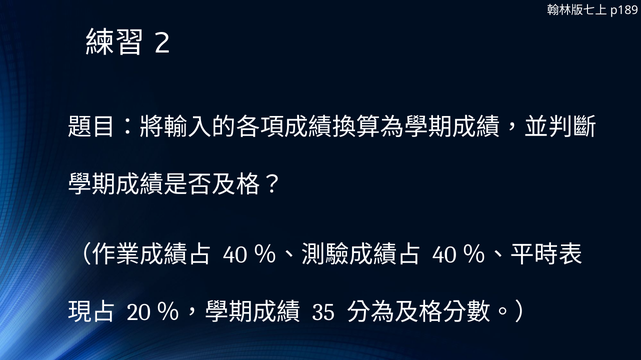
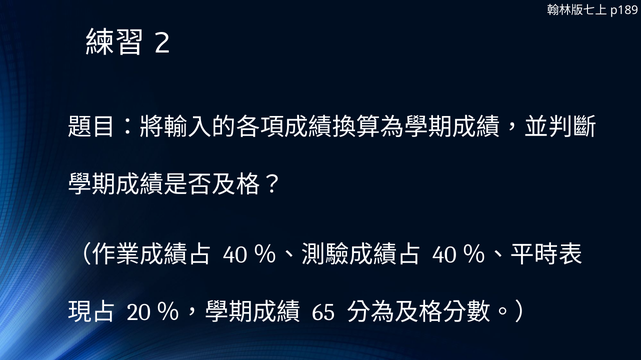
35: 35 -> 65
